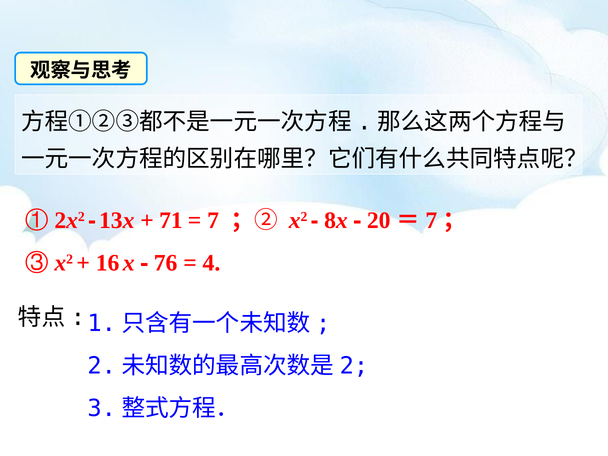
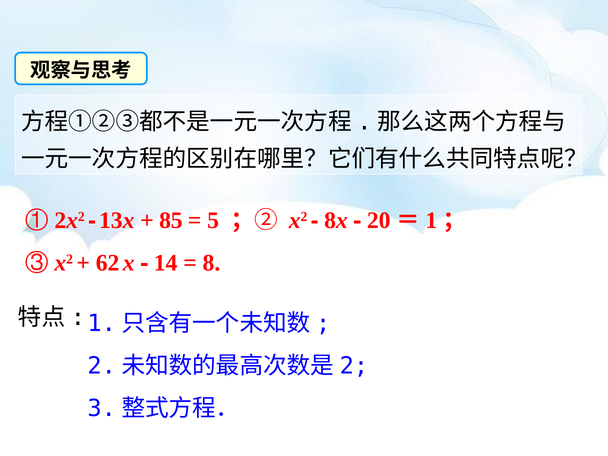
71: 71 -> 85
7 at (213, 220): 7 -> 5
7 at (431, 220): 7 -> 1
16: 16 -> 62
76: 76 -> 14
4: 4 -> 8
